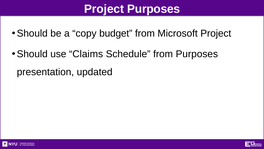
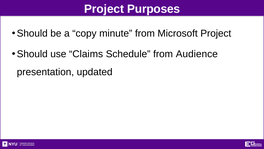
budget: budget -> minute
from Purposes: Purposes -> Audience
